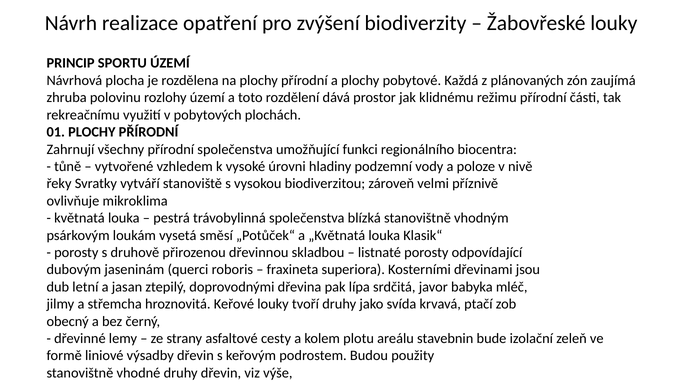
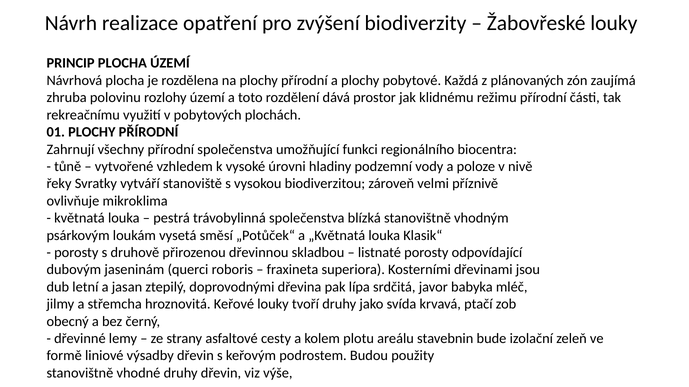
PRINCIP SPORTU: SPORTU -> PLOCHA
